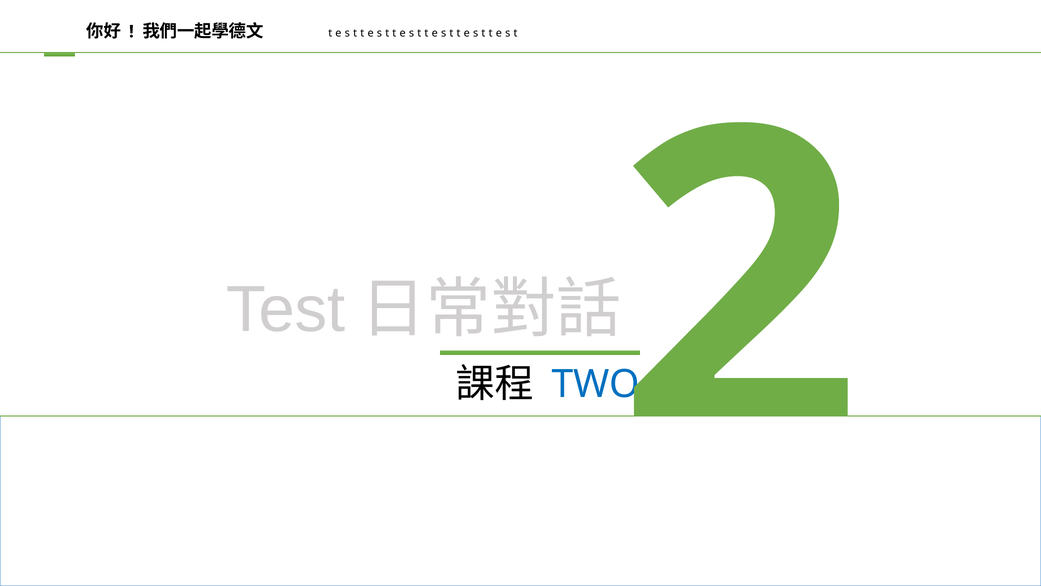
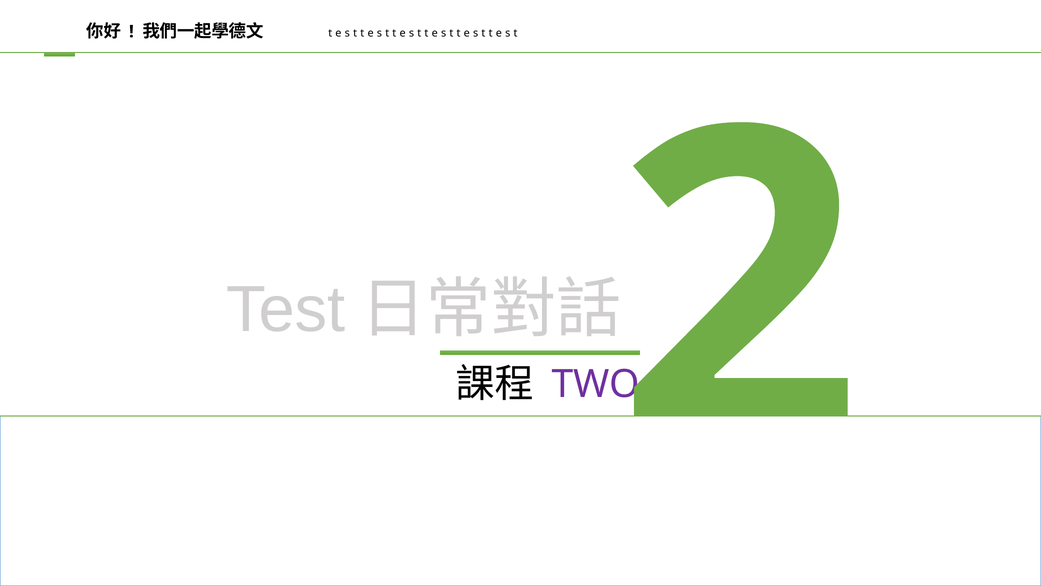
TWO colour: blue -> purple
